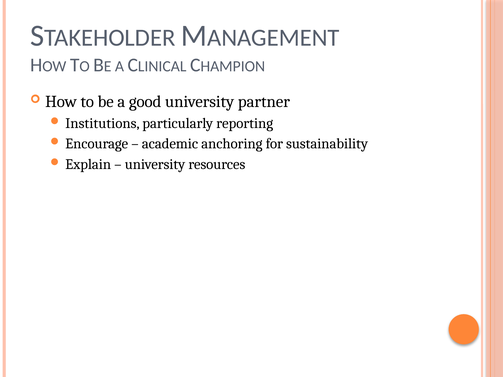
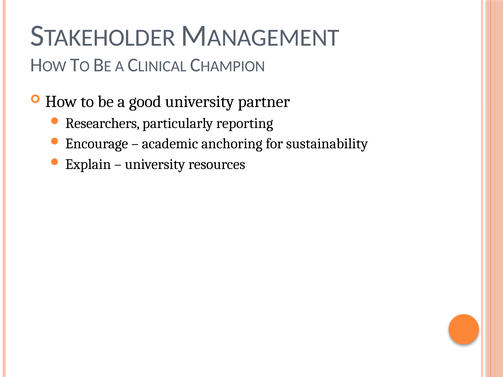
Institutions: Institutions -> Researchers
